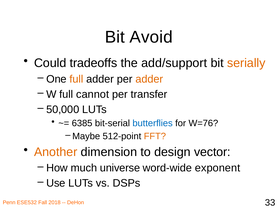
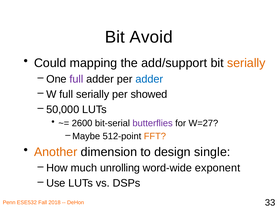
tradeoffs: tradeoffs -> mapping
full at (76, 79) colour: orange -> purple
adder at (149, 79) colour: orange -> blue
full cannot: cannot -> serially
transfer: transfer -> showed
6385: 6385 -> 2600
butterflies colour: blue -> purple
W=76: W=76 -> W=27
vector: vector -> single
universe: universe -> unrolling
